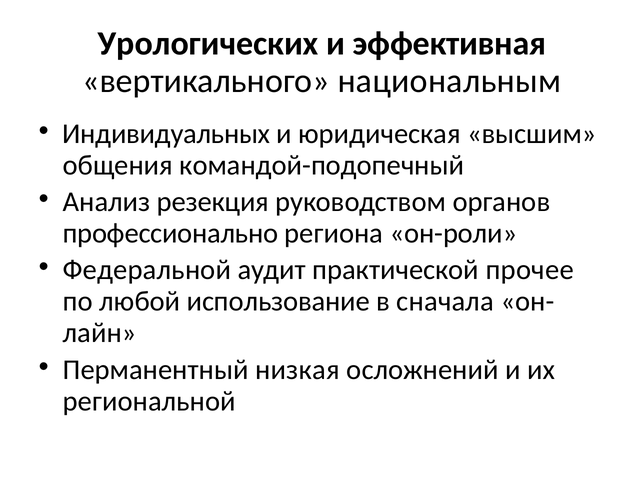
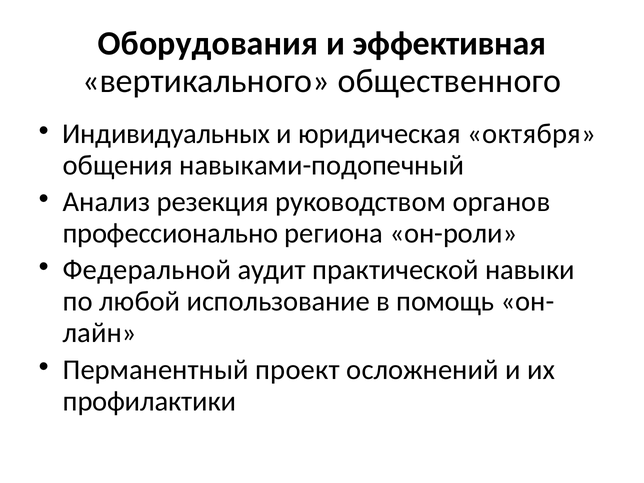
Урологических: Урологических -> Оборудования
национальным: национальным -> общественного
высшим: высшим -> октября
командой-подопечный: командой-подопечный -> навыками-подопечный
прочее: прочее -> навыки
сначала: сначала -> помощь
низкая: низкая -> проект
региональной: региональной -> профилактики
